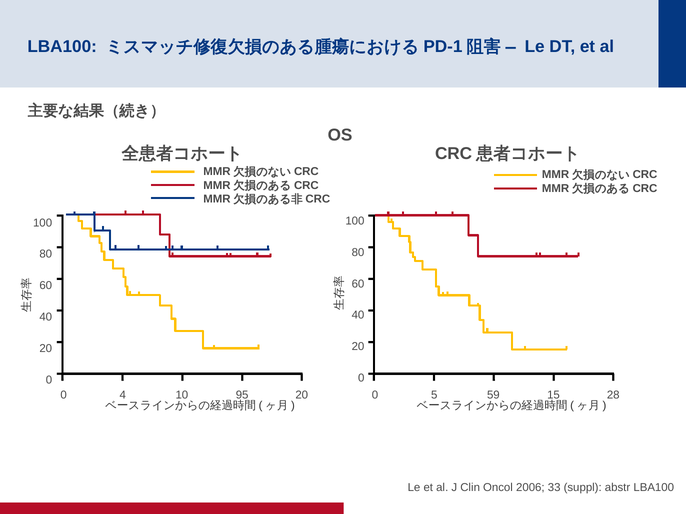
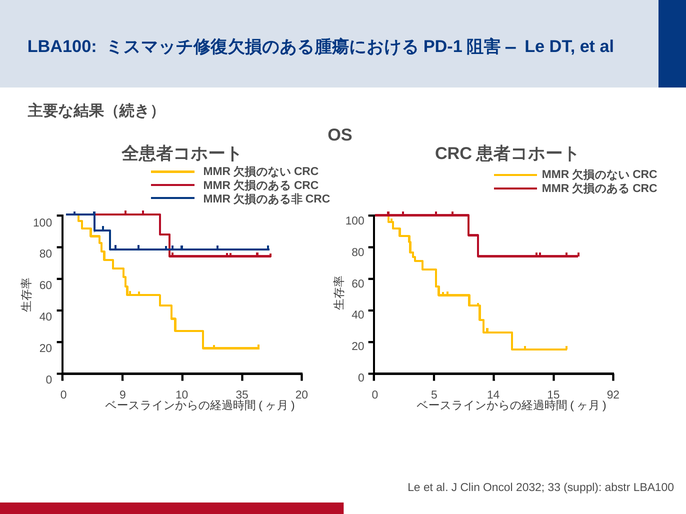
4: 4 -> 9
95: 95 -> 35
59: 59 -> 14
28: 28 -> 92
2006: 2006 -> 2032
